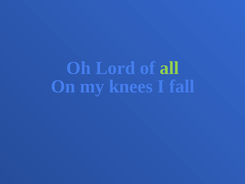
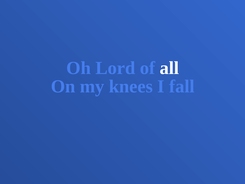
all colour: light green -> white
